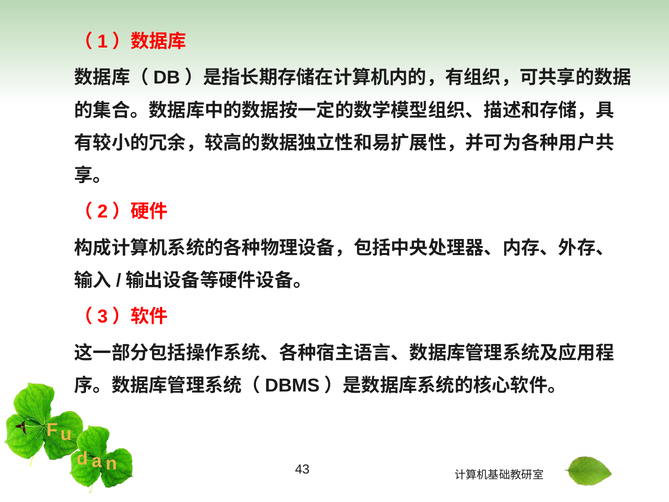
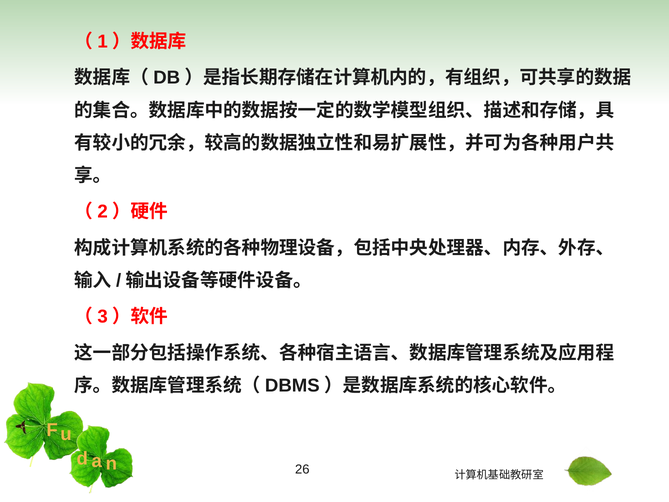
43: 43 -> 26
